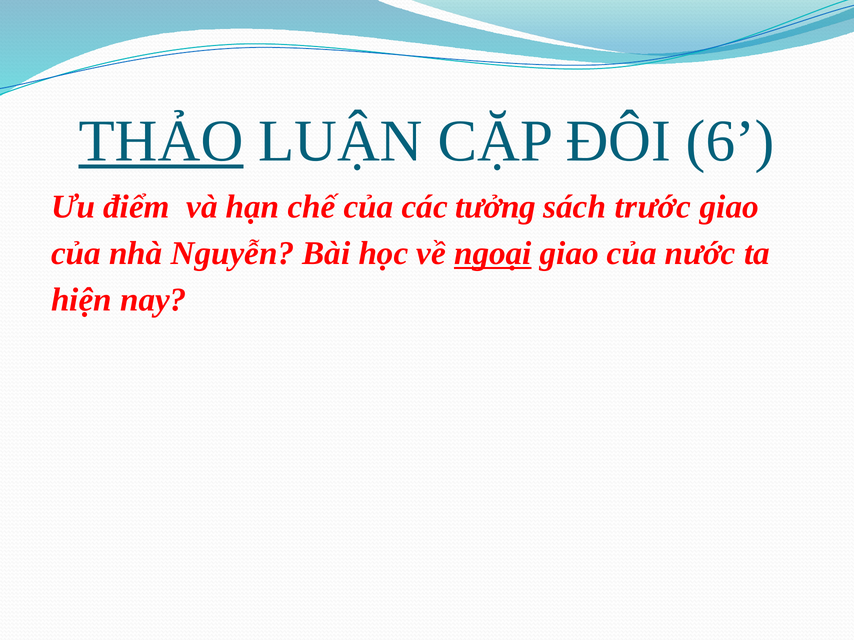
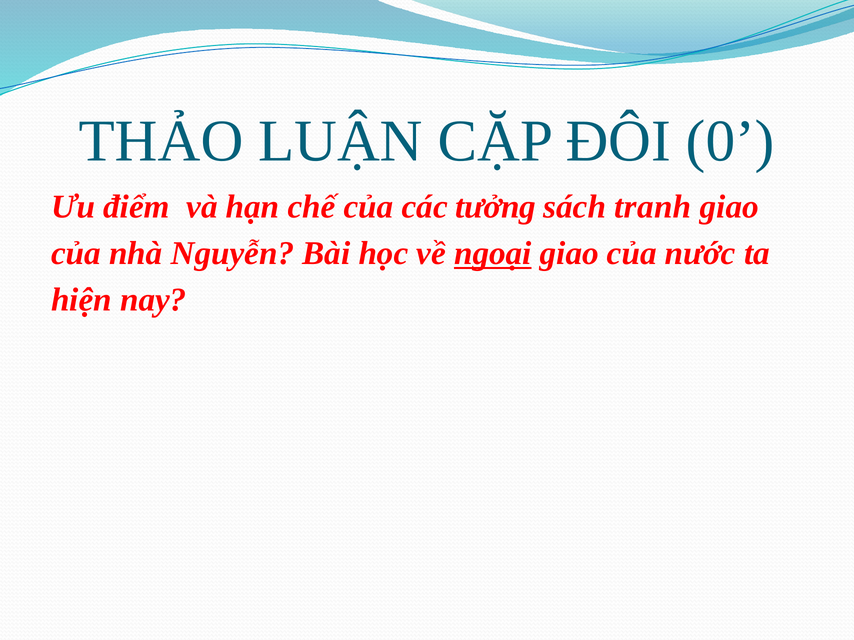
THẢO underline: present -> none
6: 6 -> 0
trước: trước -> tranh
